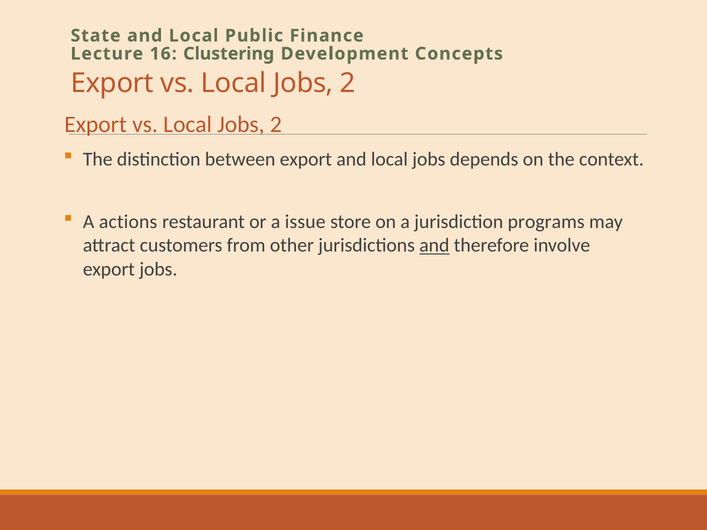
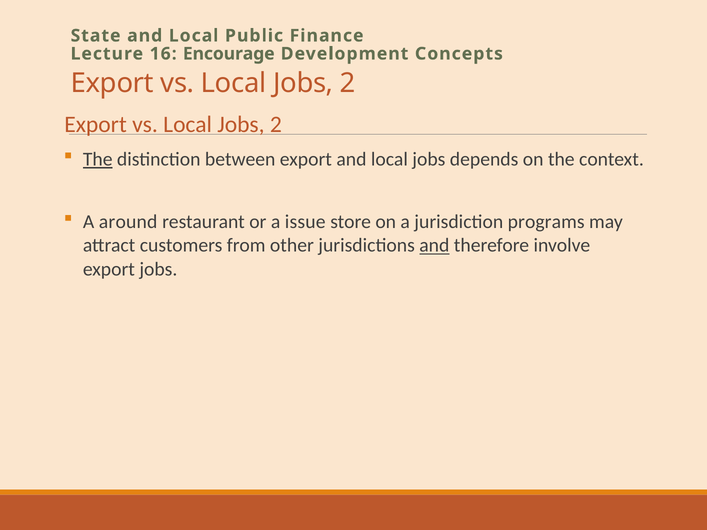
Clustering: Clustering -> Encourage
The at (98, 159) underline: none -> present
actions: actions -> around
